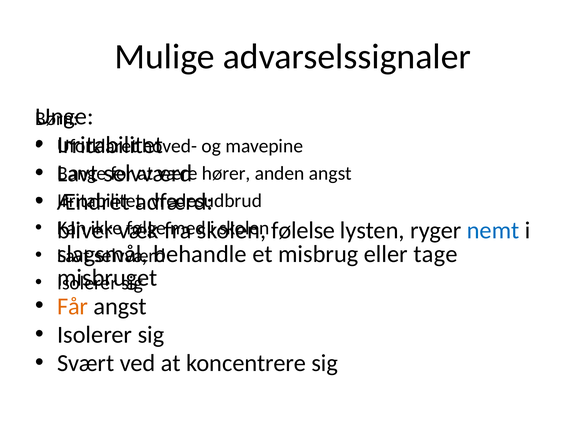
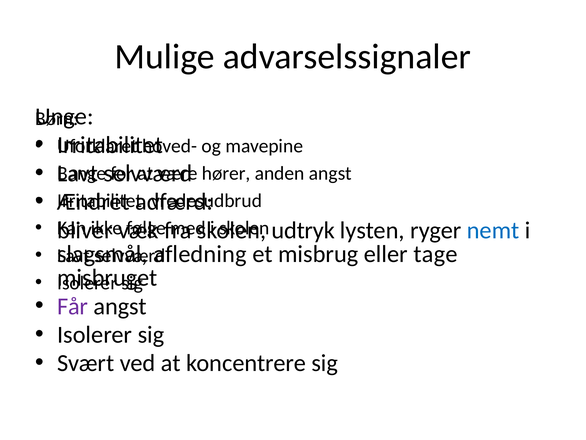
følelse: følelse -> udtryk
behandle: behandle -> afledning
Får colour: orange -> purple
